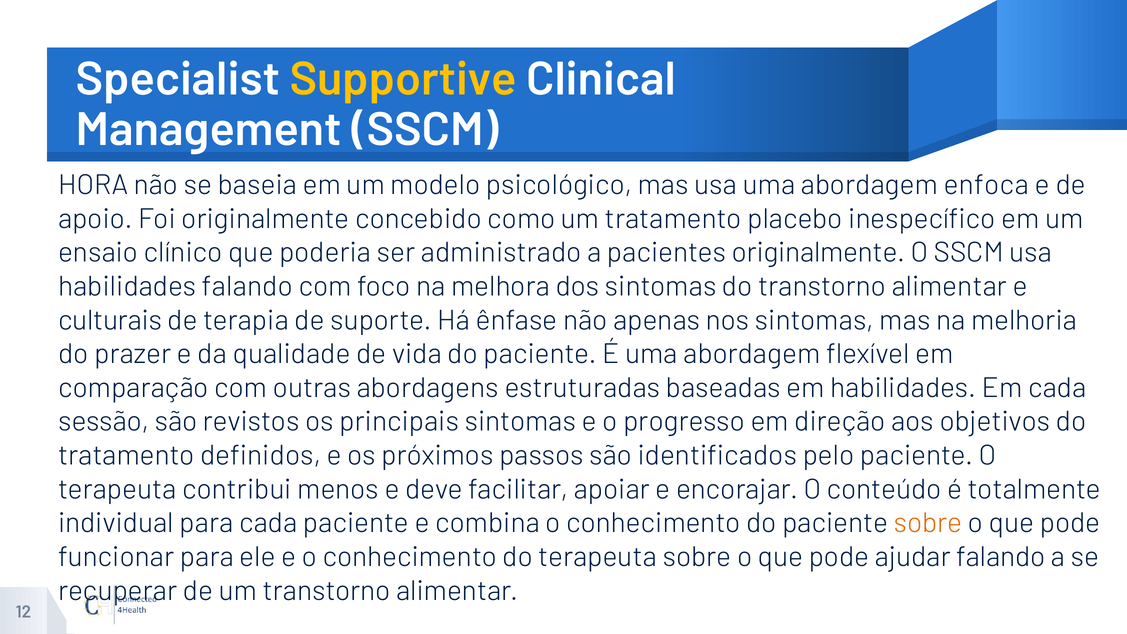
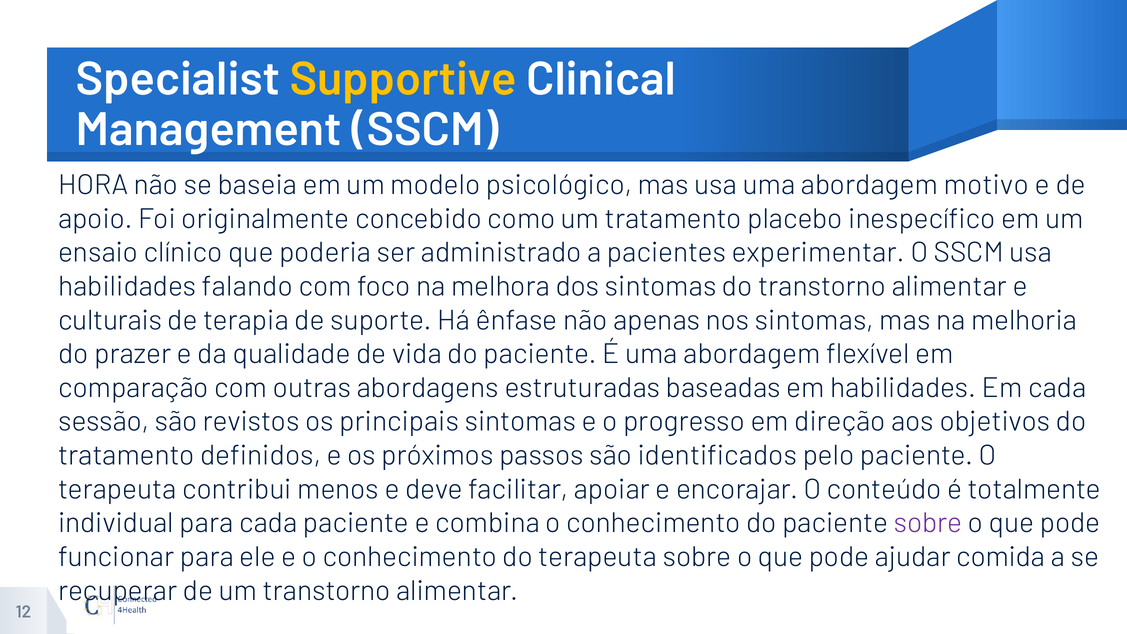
enfoca: enfoca -> motivo
pacientes originalmente: originalmente -> experimentar
sobre at (928, 523) colour: orange -> purple
ajudar falando: falando -> comida
